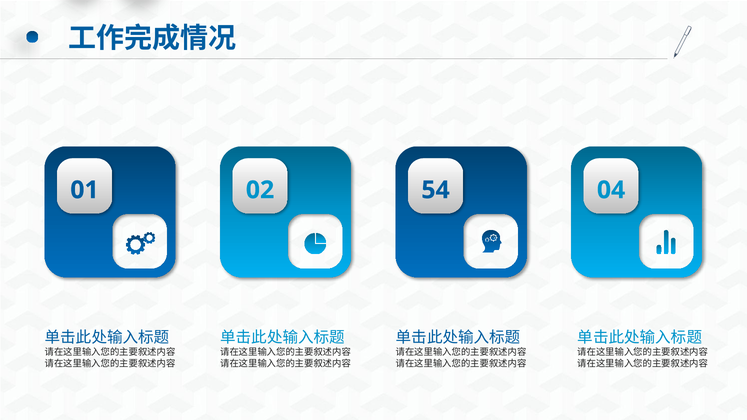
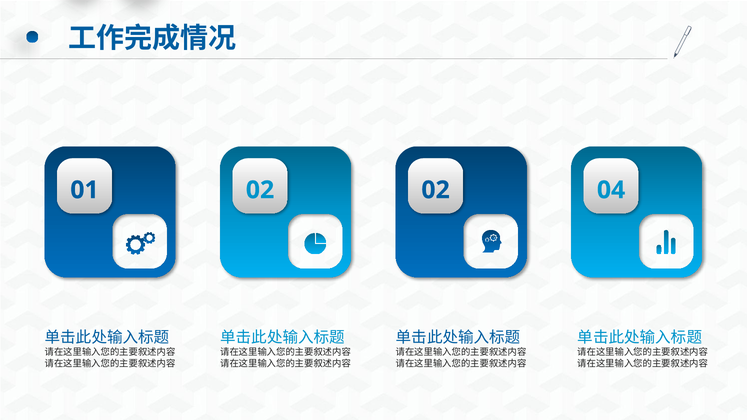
01 54: 54 -> 02
